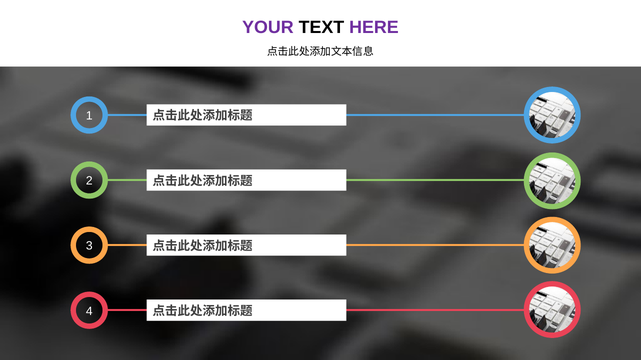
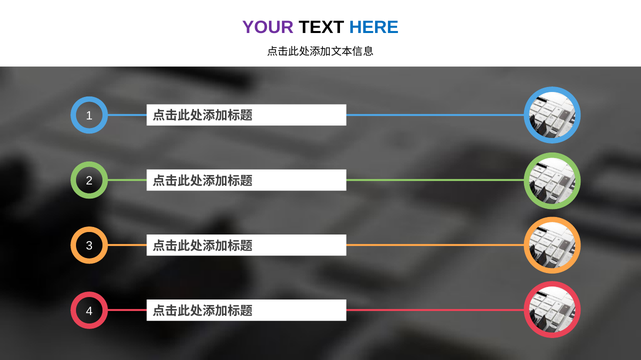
HERE colour: purple -> blue
